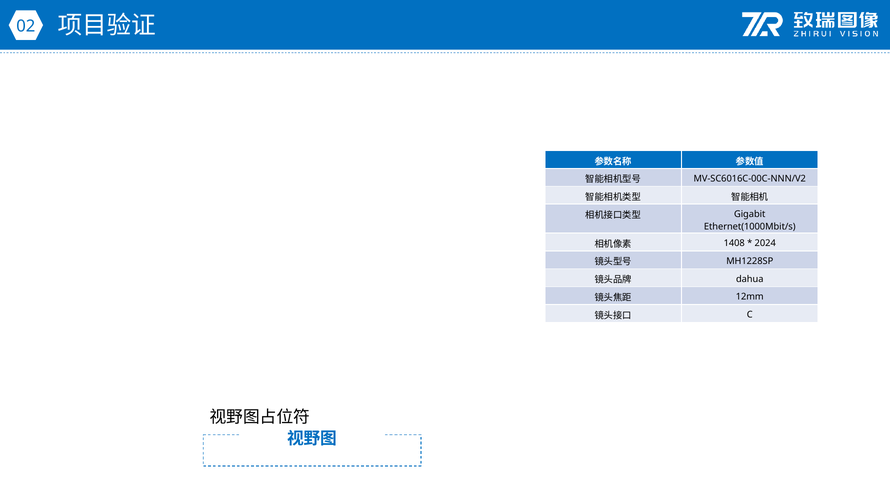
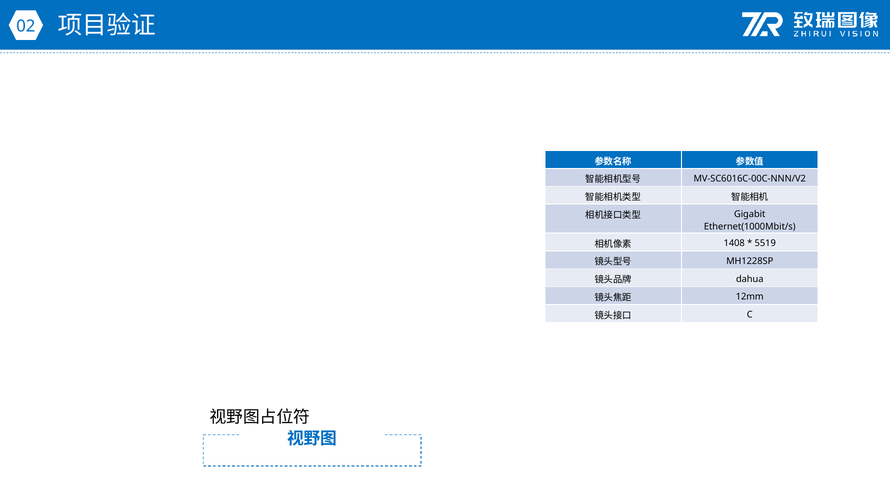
2024: 2024 -> 5519
